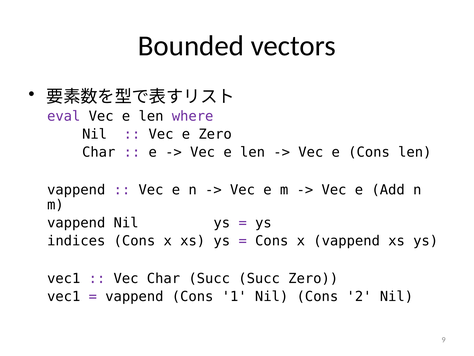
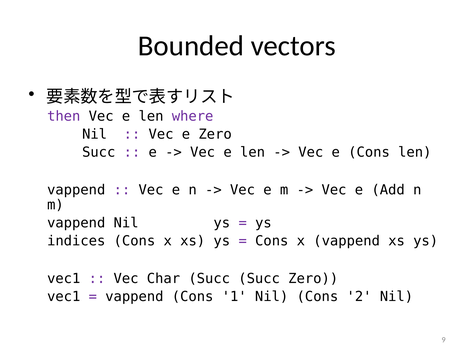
eval: eval -> then
Char at (99, 152): Char -> Succ
